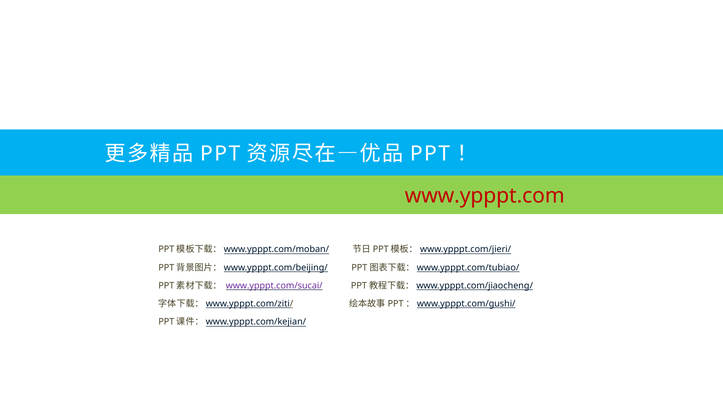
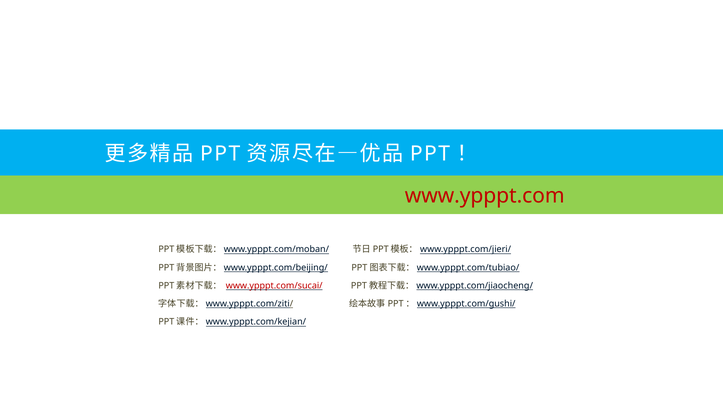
www.ypppt.com/sucai/ colour: purple -> red
